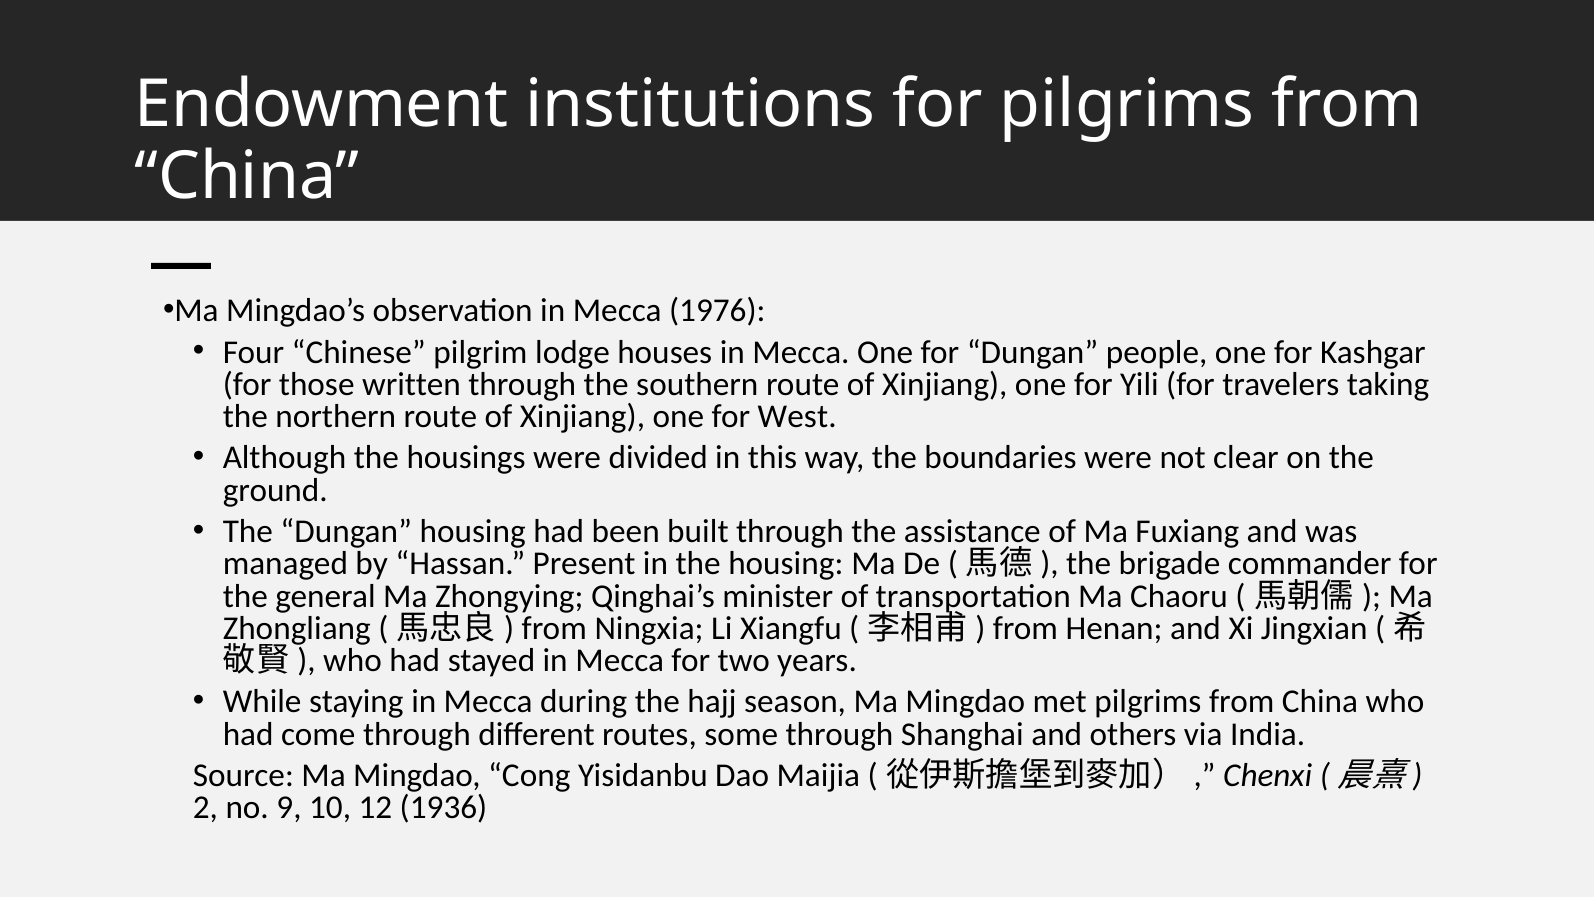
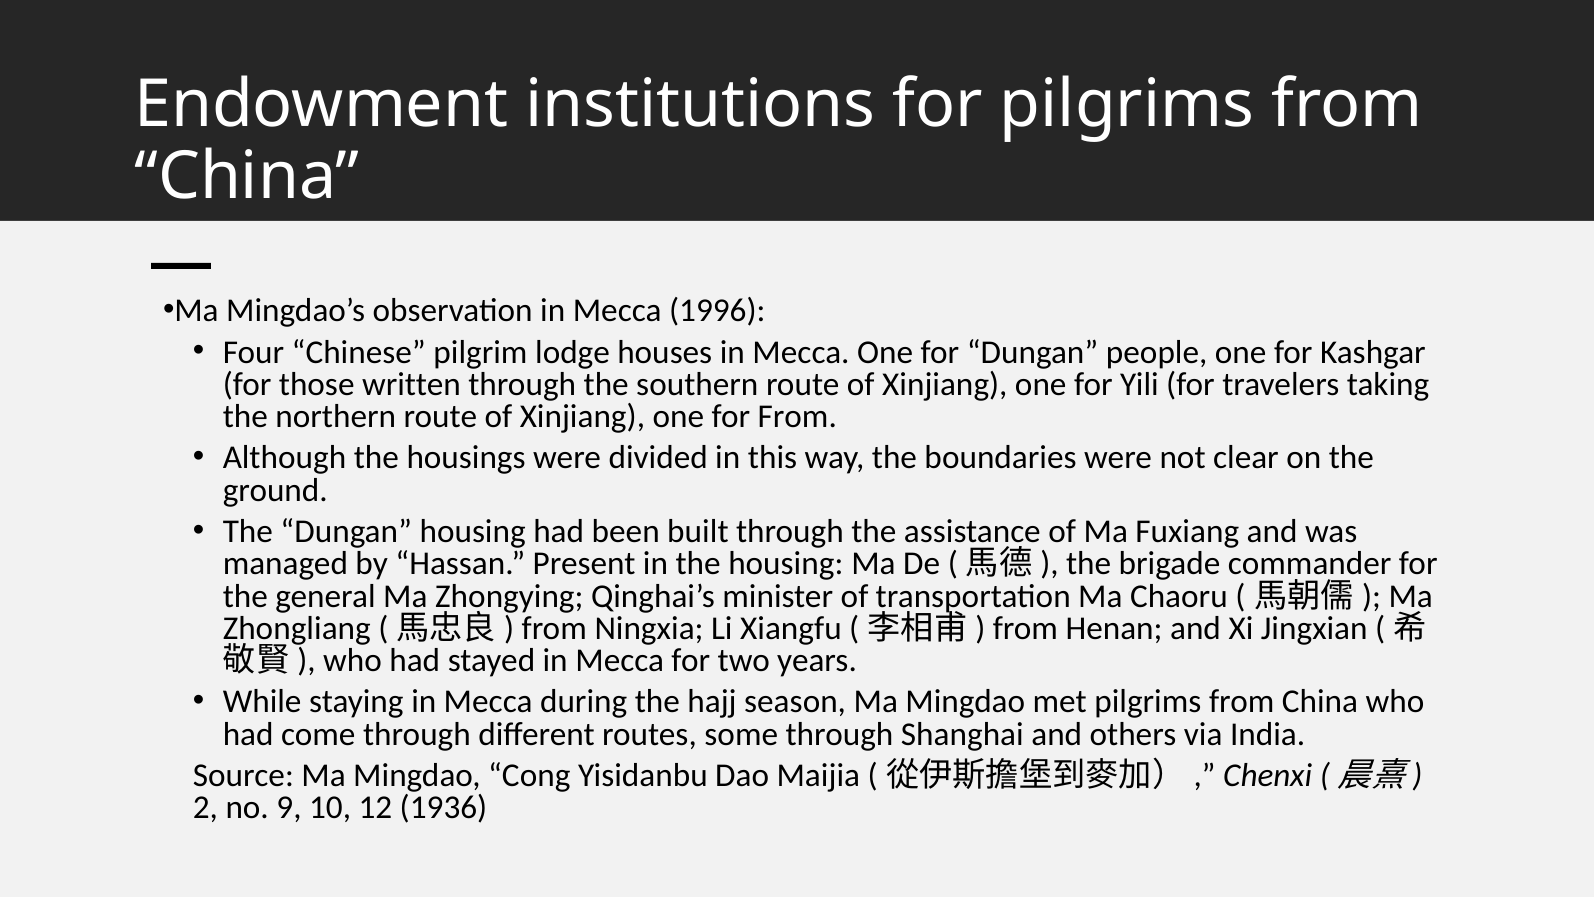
1976: 1976 -> 1996
for West: West -> From
